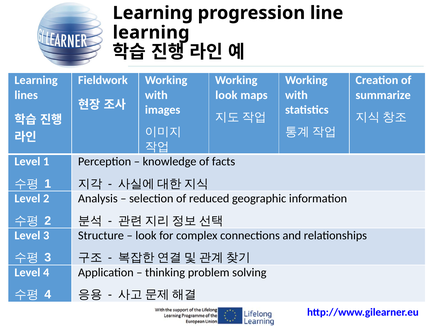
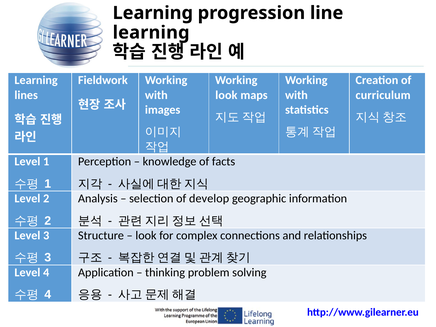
summarize: summarize -> curriculum
reduced: reduced -> develop
